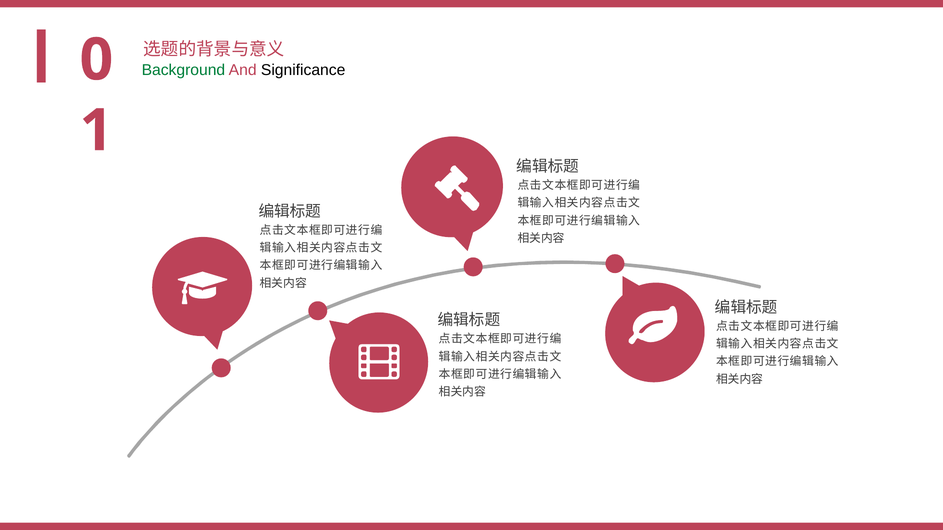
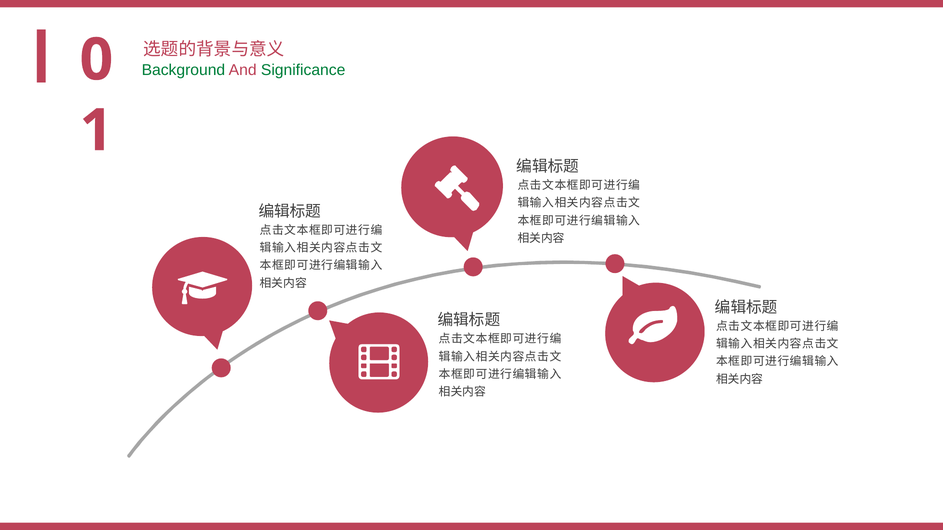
Significance colour: black -> green
